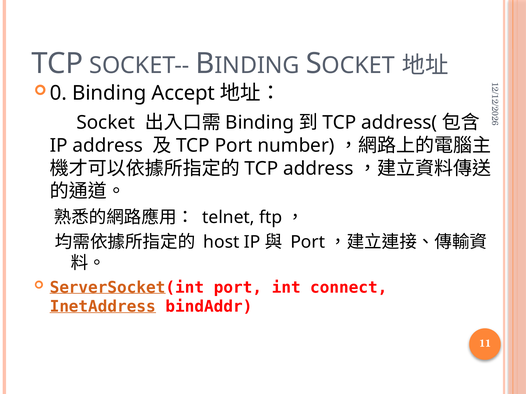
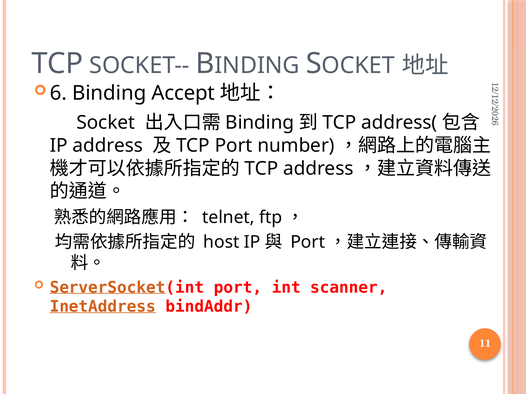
0 at (58, 93): 0 -> 6
connect: connect -> scanner
